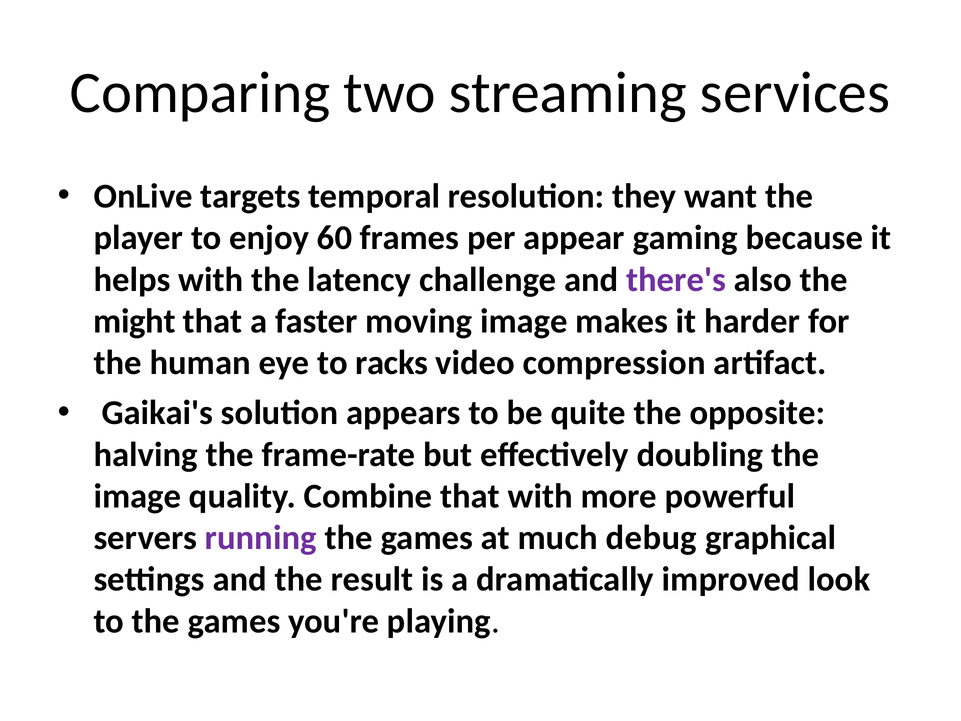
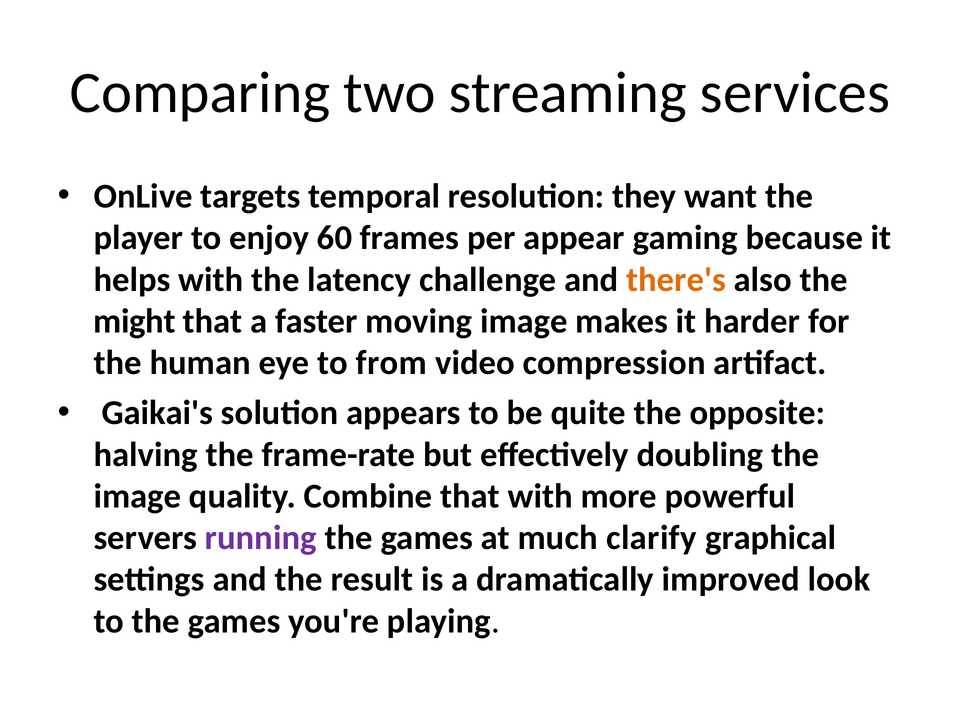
there's colour: purple -> orange
racks: racks -> from
debug: debug -> clarify
